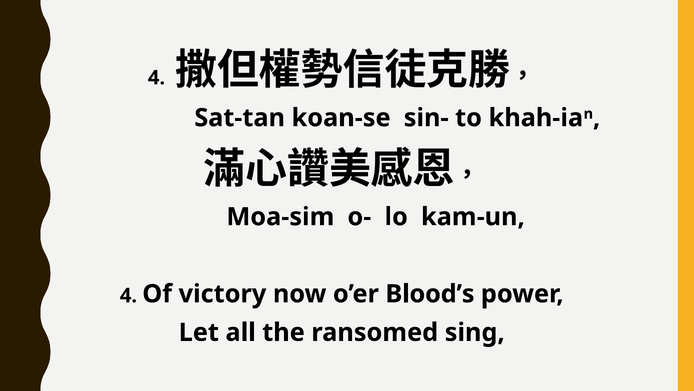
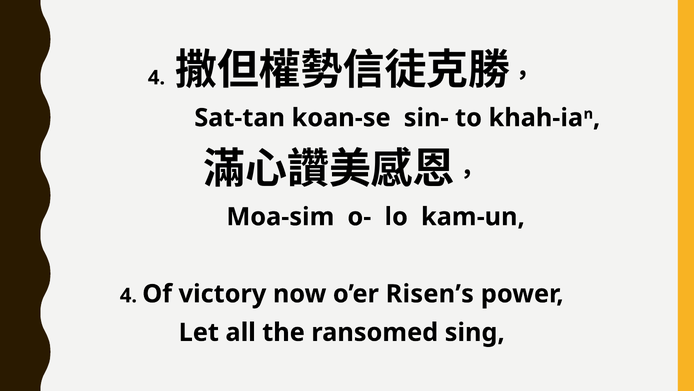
Blood’s: Blood’s -> Risen’s
